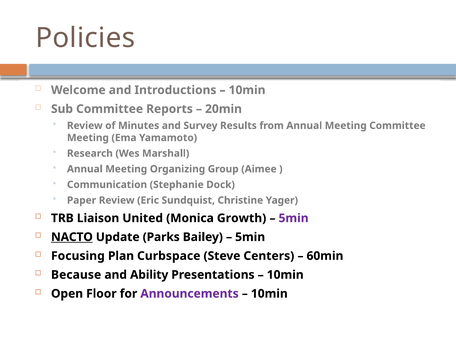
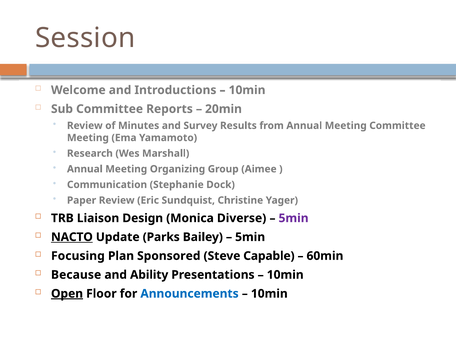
Policies: Policies -> Session
United: United -> Design
Growth: Growth -> Diverse
Curbspace: Curbspace -> Sponsored
Centers: Centers -> Capable
Open underline: none -> present
Announcements colour: purple -> blue
